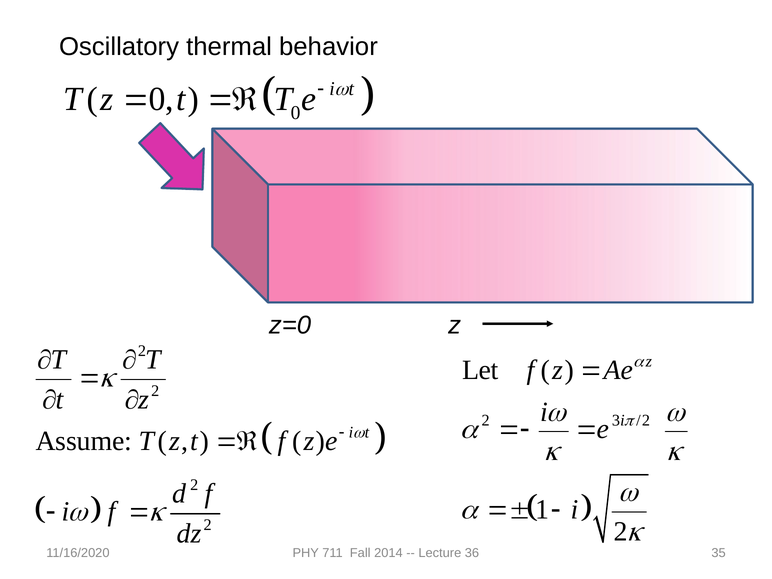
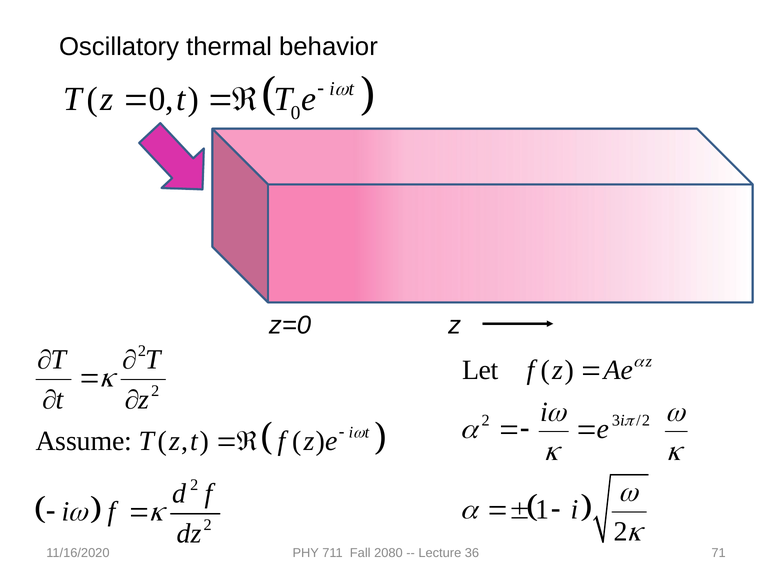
2014: 2014 -> 2080
35: 35 -> 71
